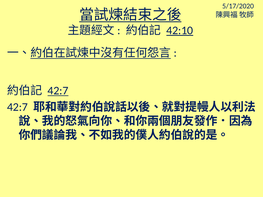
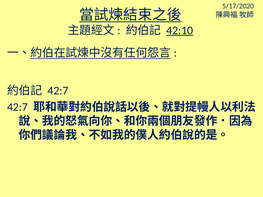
42:7 at (58, 91) underline: present -> none
